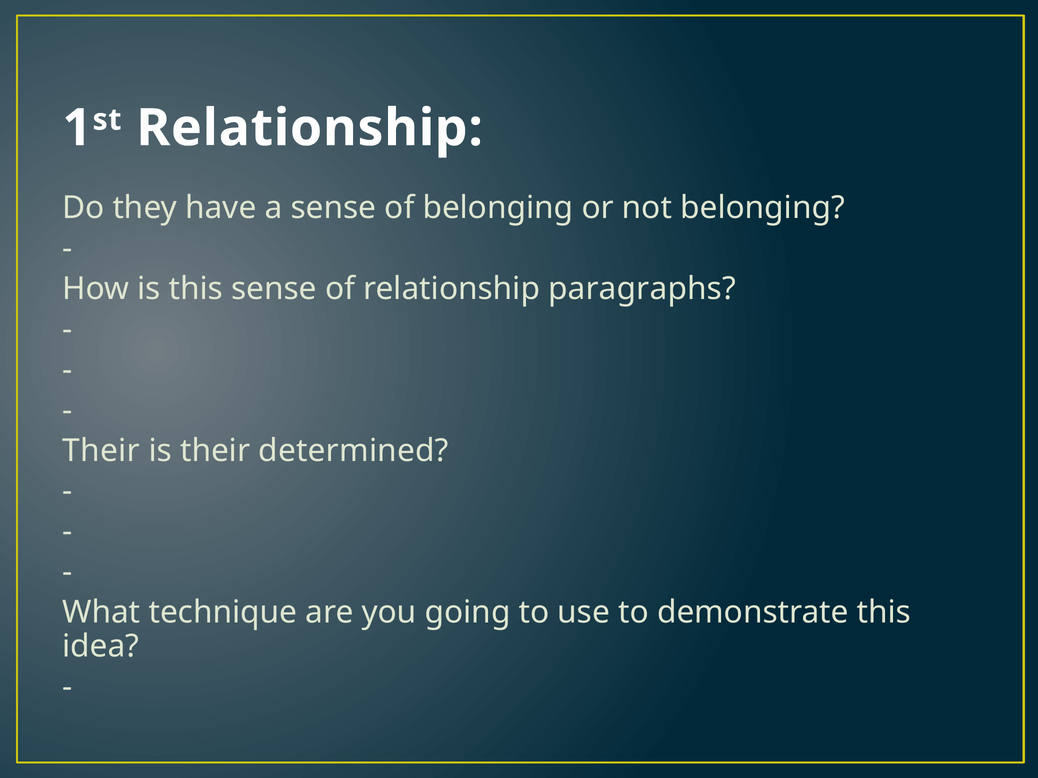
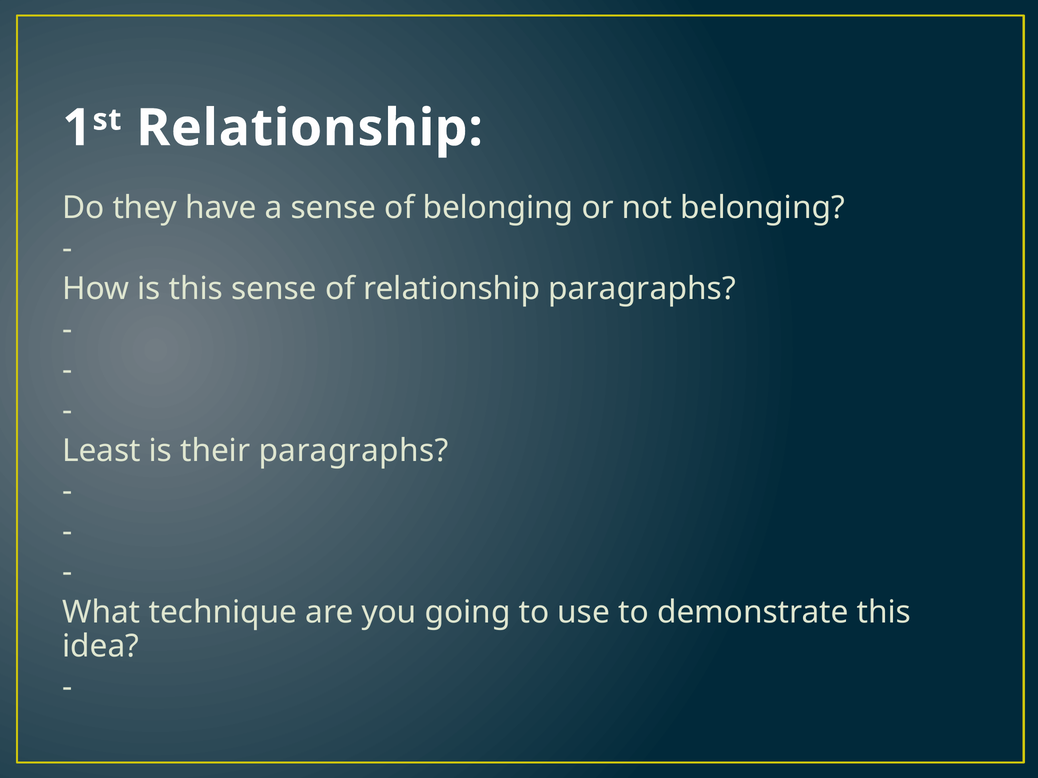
Their at (101, 451): Their -> Least
their determined: determined -> paragraphs
